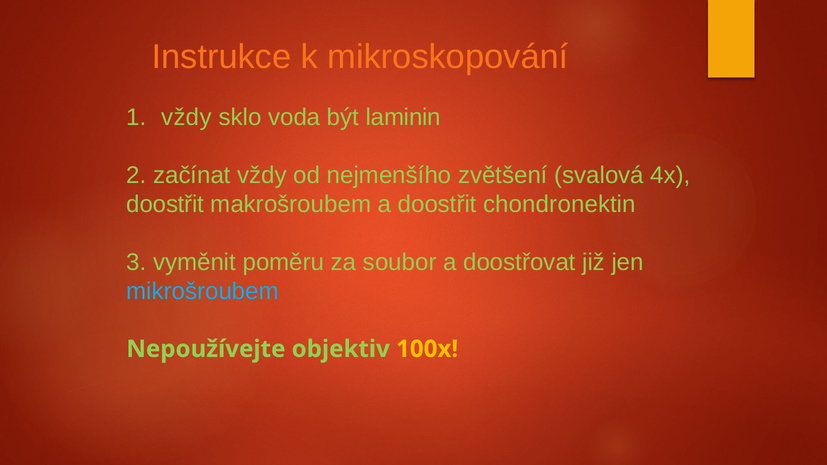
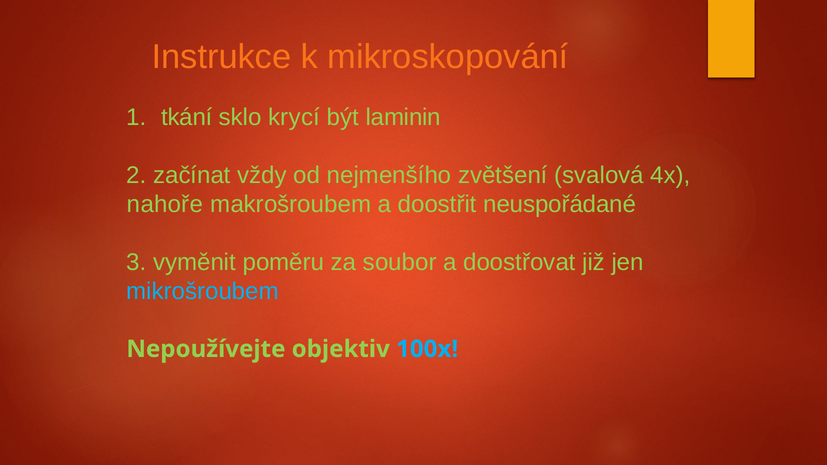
vždy at (187, 117): vždy -> tkání
voda: voda -> krycí
doostřit at (165, 204): doostřit -> nahoře
chondronektin: chondronektin -> neuspořádané
100x colour: yellow -> light blue
